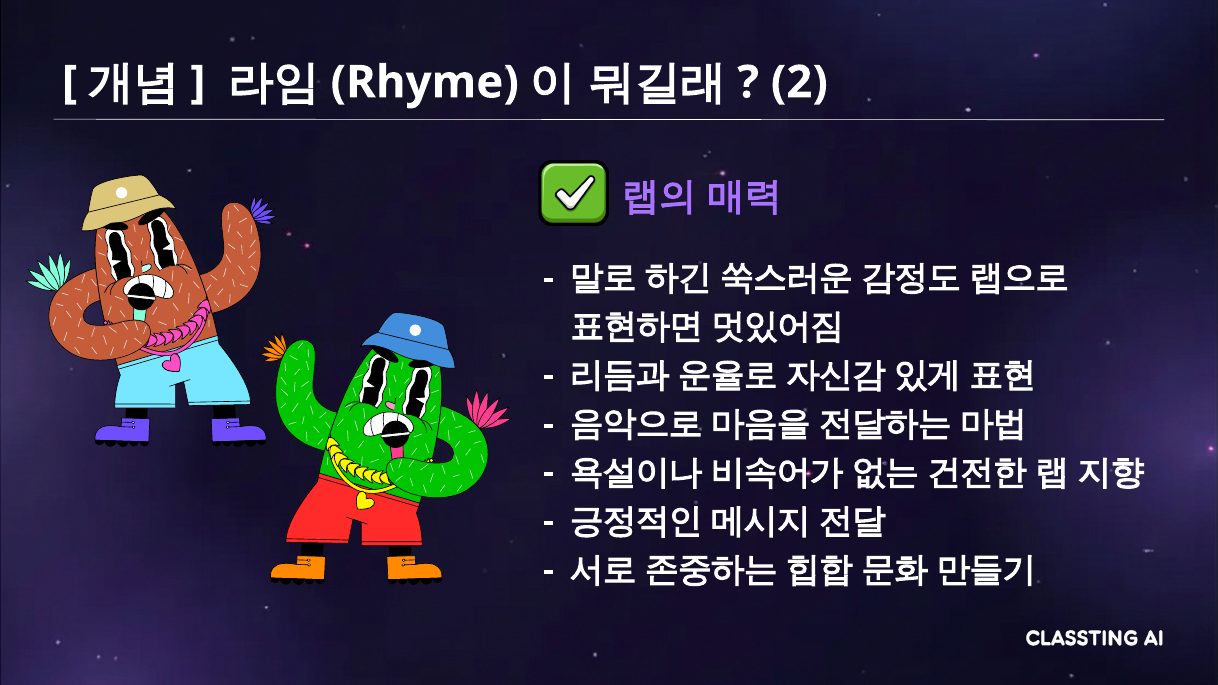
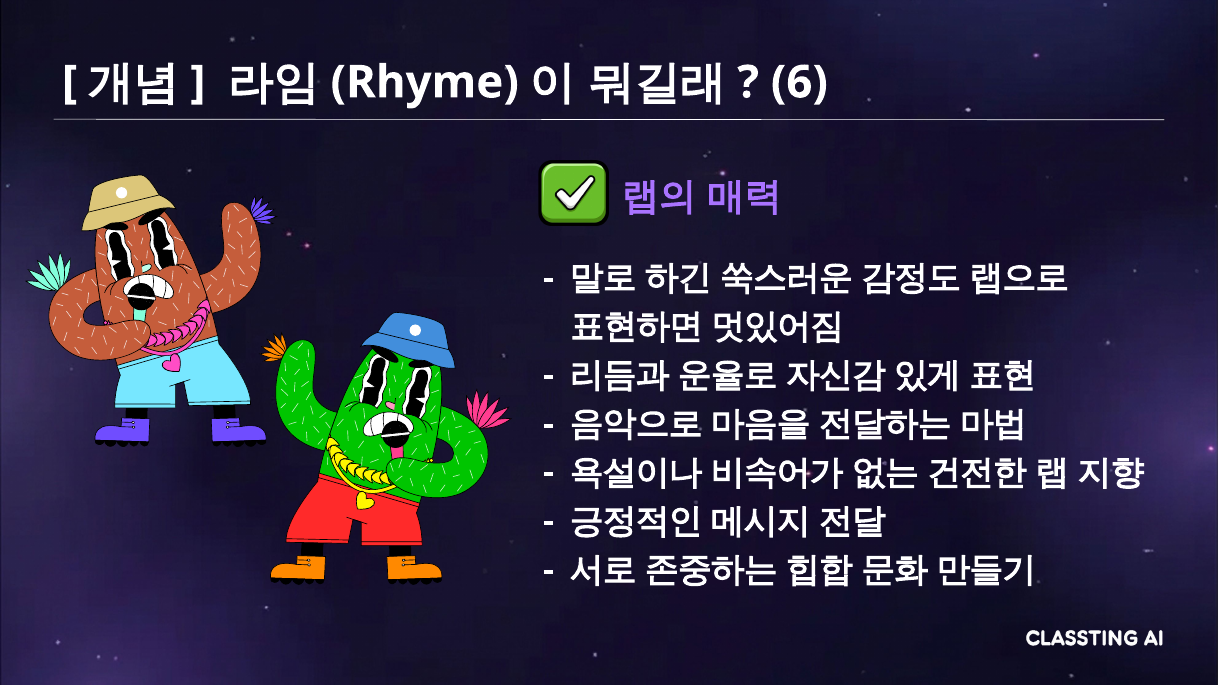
2: 2 -> 6
